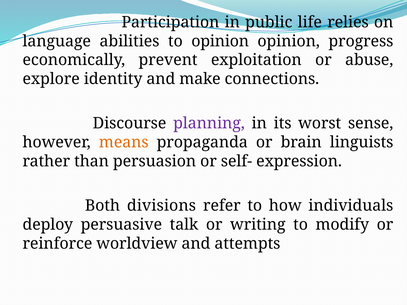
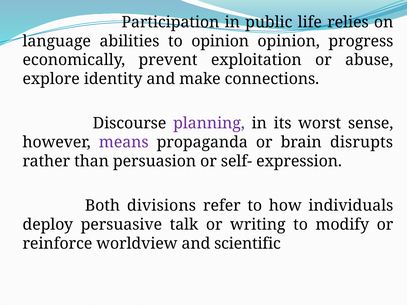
means colour: orange -> purple
linguists: linguists -> disrupts
attempts: attempts -> scientific
